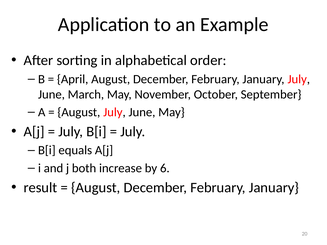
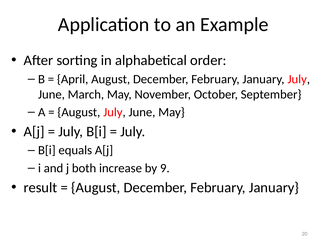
6: 6 -> 9
